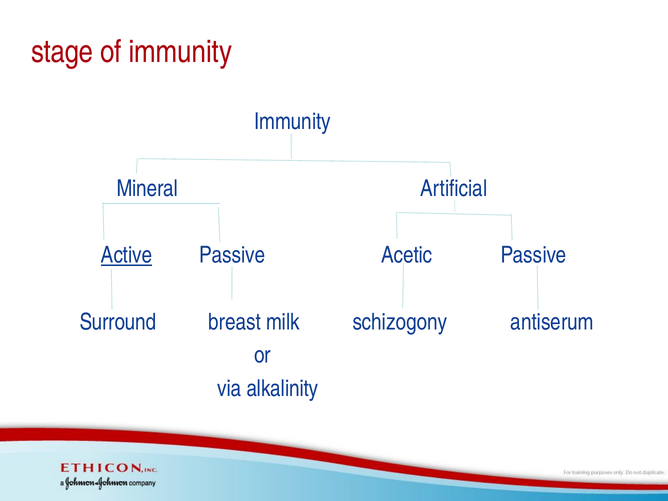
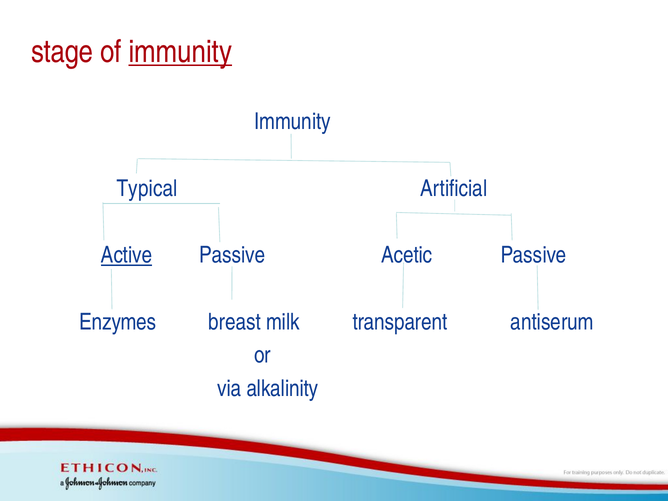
immunity at (180, 52) underline: none -> present
Mineral: Mineral -> Typical
Surround: Surround -> Enzymes
schizogony: schizogony -> transparent
